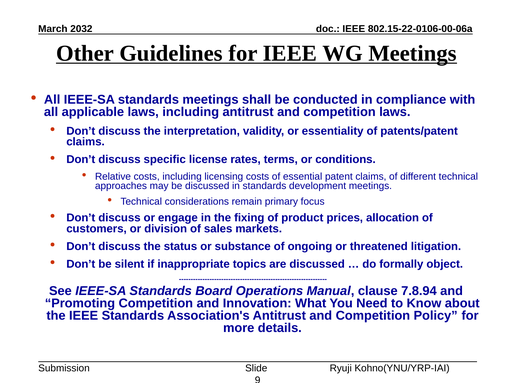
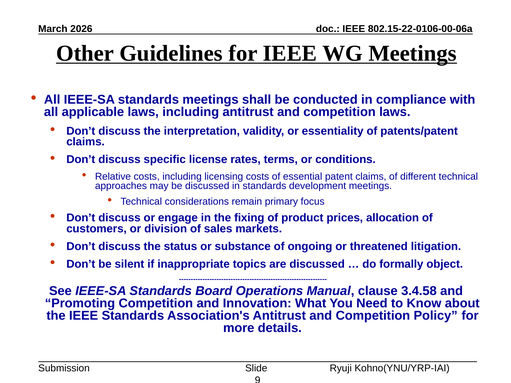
2032: 2032 -> 2026
7.8.94: 7.8.94 -> 3.4.58
